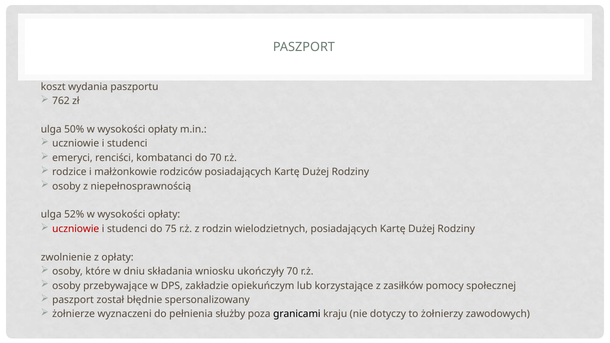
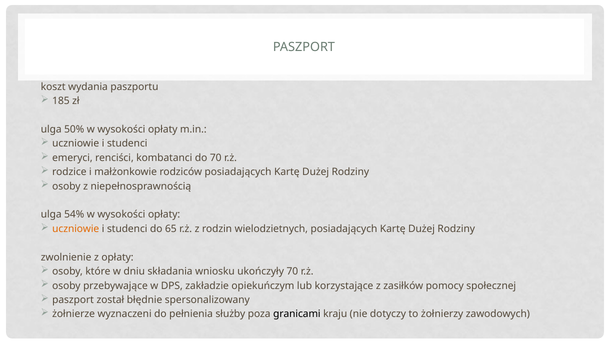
762: 762 -> 185
52%: 52% -> 54%
uczniowie at (76, 229) colour: red -> orange
75: 75 -> 65
